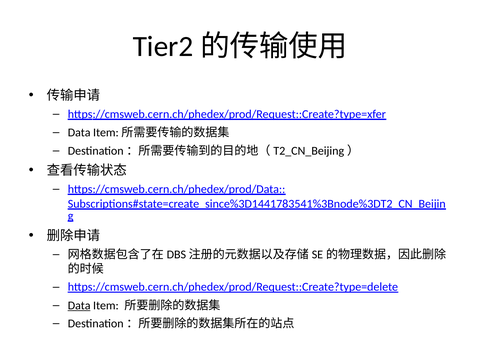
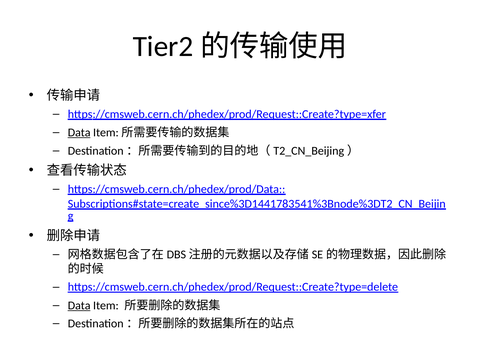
Data at (79, 133) underline: none -> present
